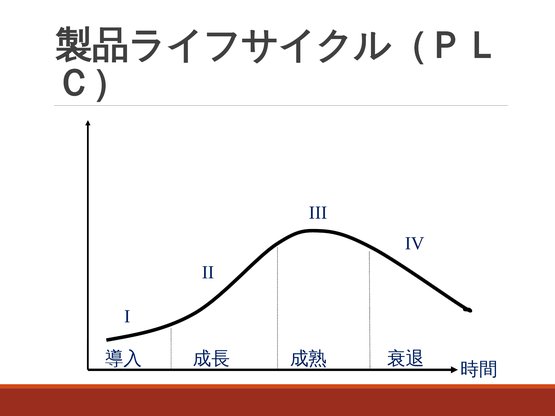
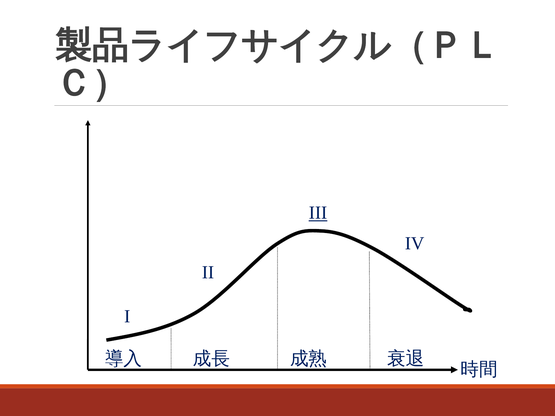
III underline: none -> present
